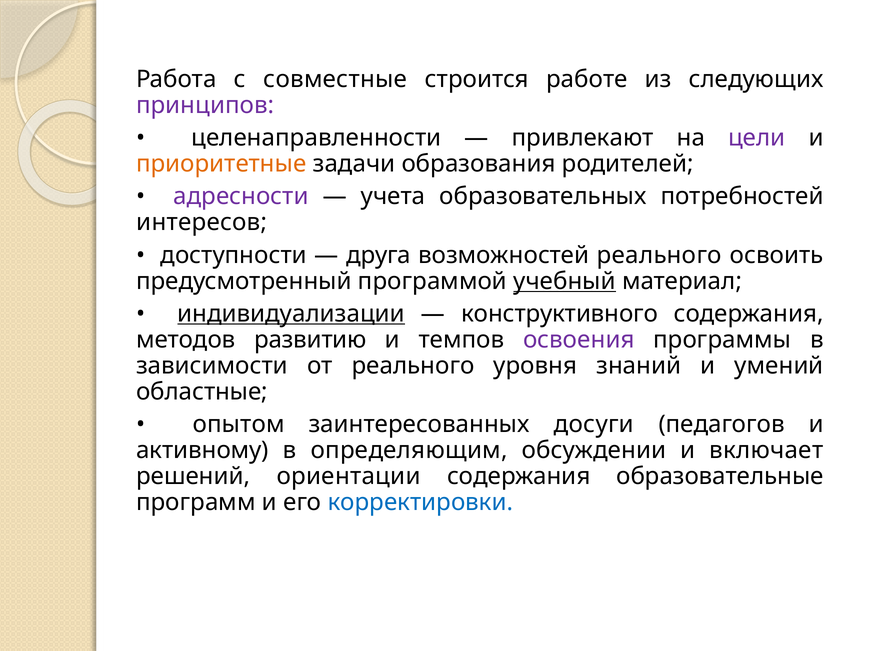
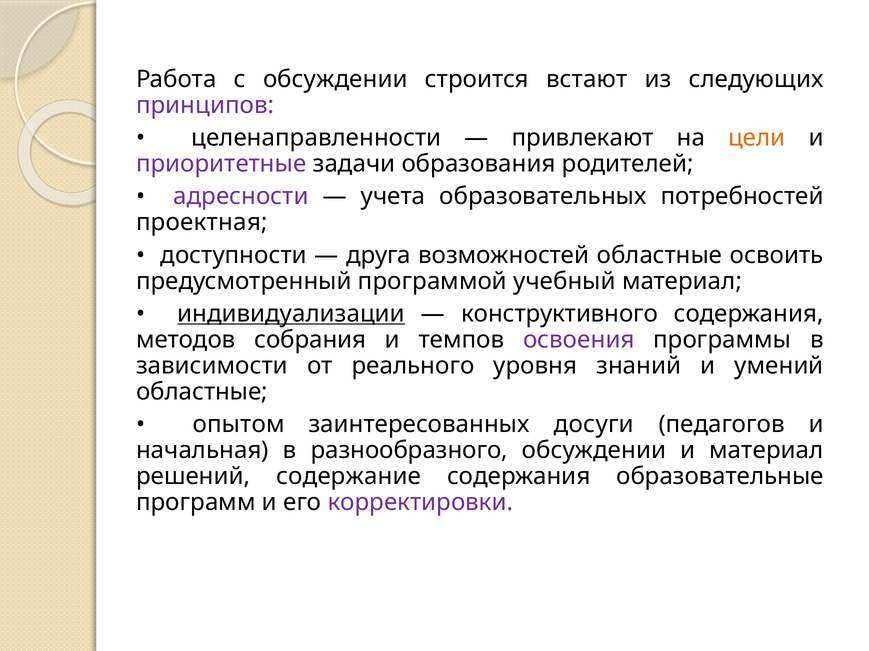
с совместные: совместные -> обсуждении
работе: работе -> встают
цели colour: purple -> orange
приоритетные colour: orange -> purple
интересов: интересов -> проектная
возможностей реального: реального -> областные
учебный underline: present -> none
развитию: развитию -> собрания
активному: активному -> начальная
определяющим: определяющим -> разнообразного
и включает: включает -> материал
ориентации: ориентации -> содержание
корректировки colour: blue -> purple
